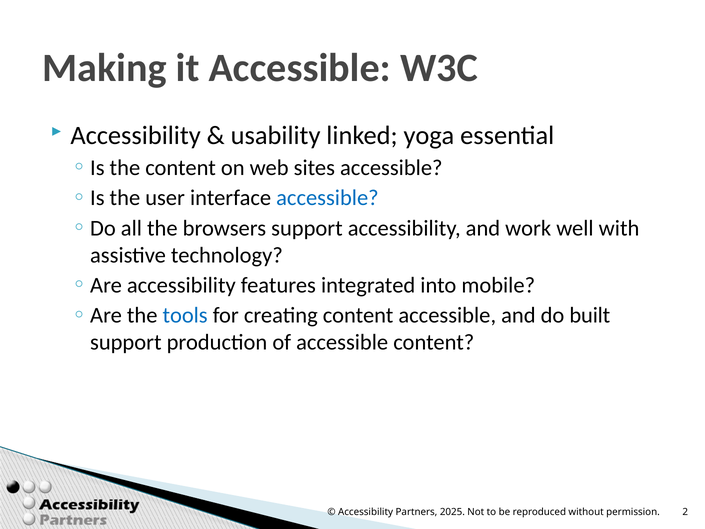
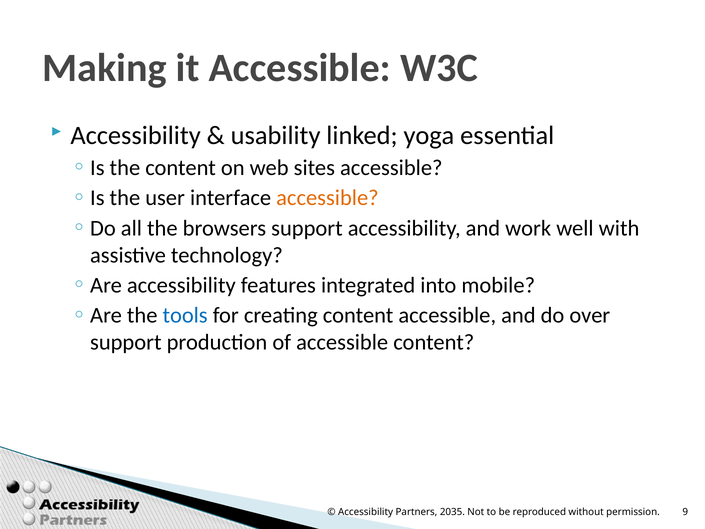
accessible at (327, 198) colour: blue -> orange
built: built -> over
2025: 2025 -> 2035
2: 2 -> 9
